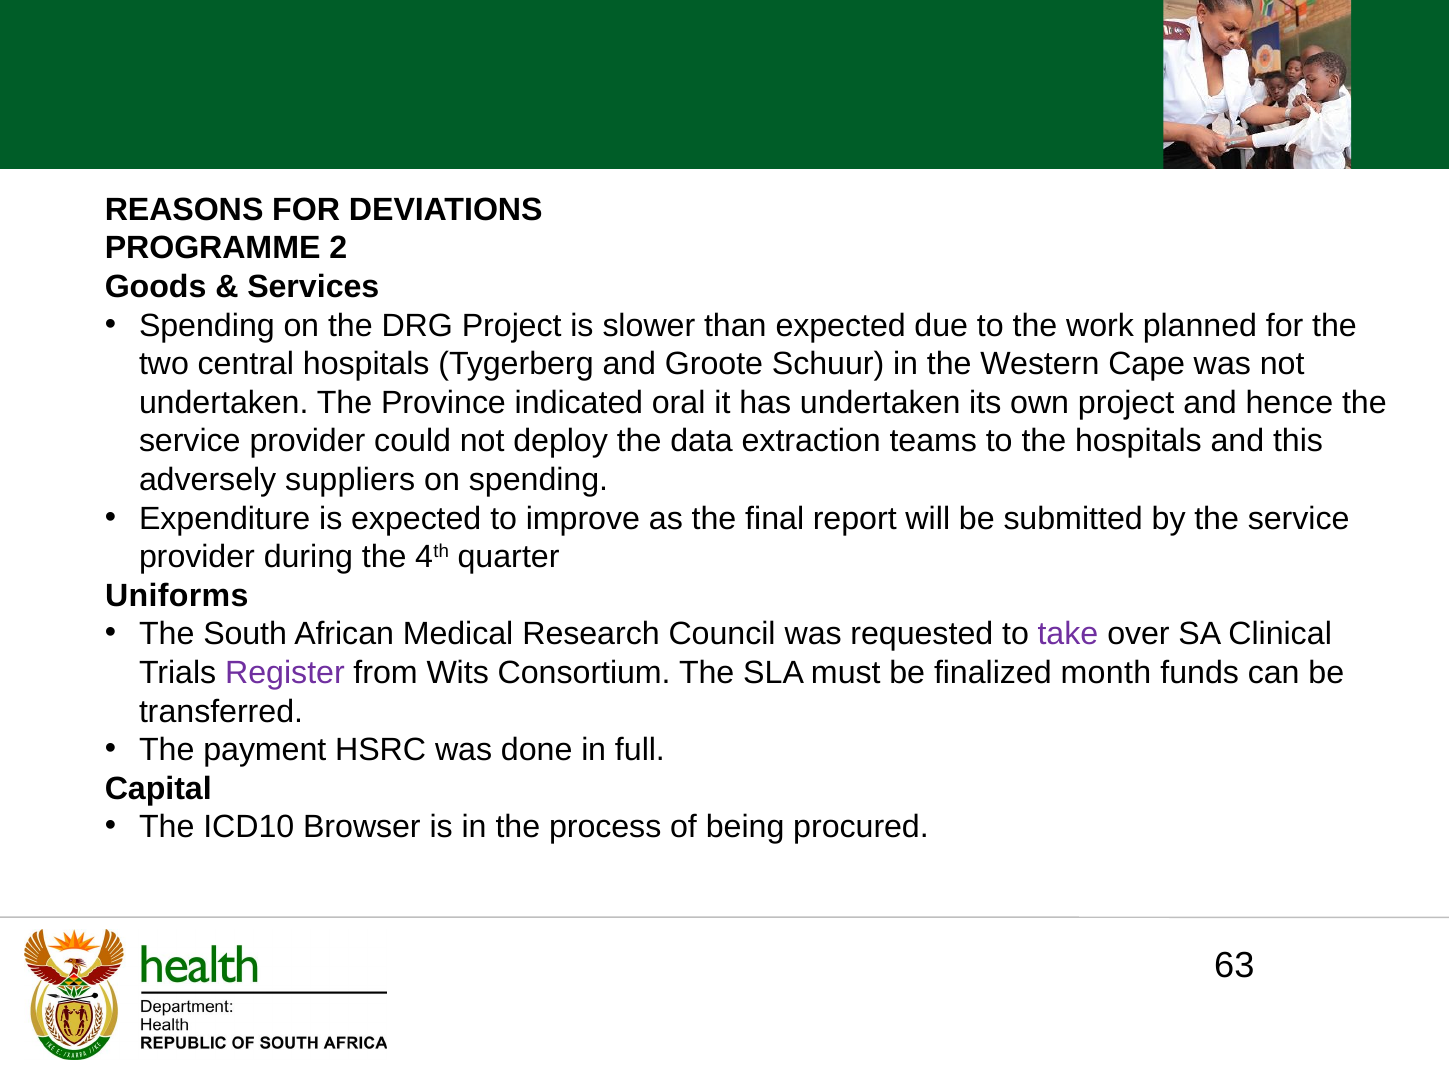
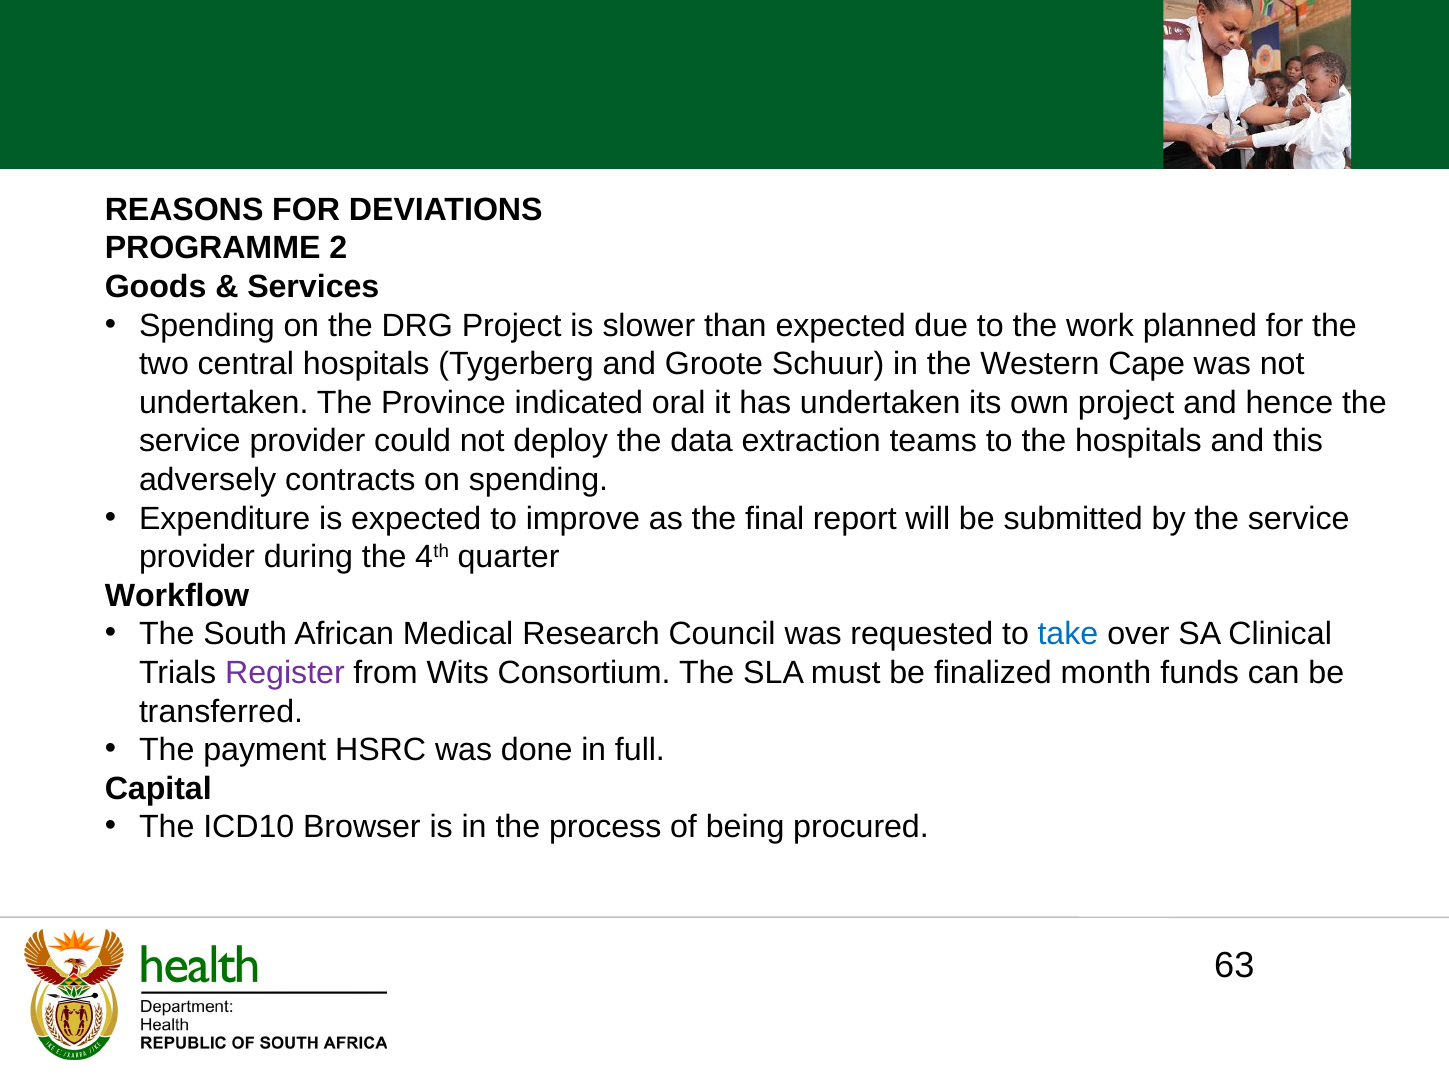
suppliers: suppliers -> contracts
Uniforms: Uniforms -> Workflow
take colour: purple -> blue
